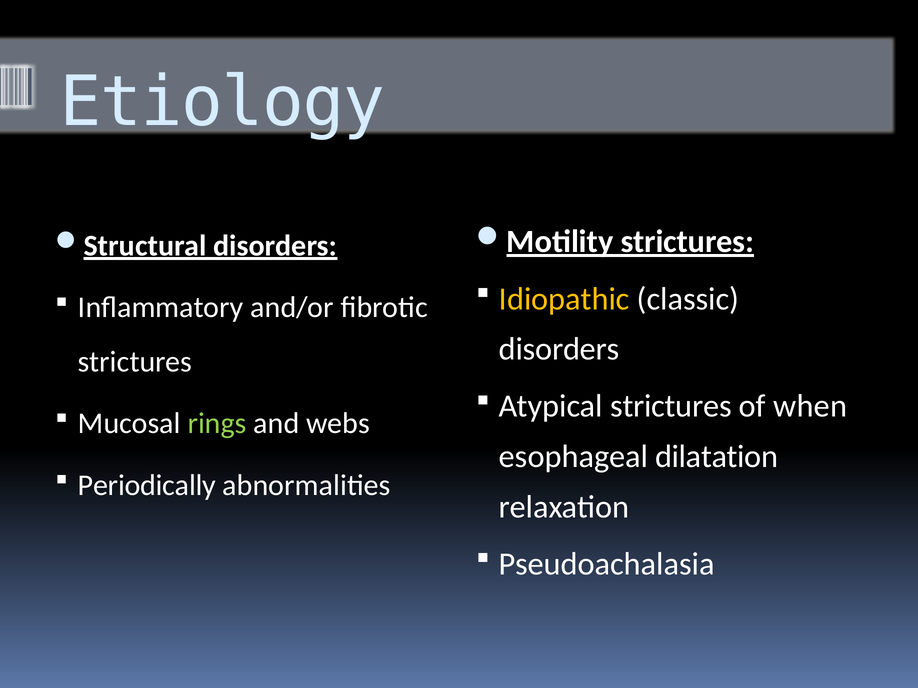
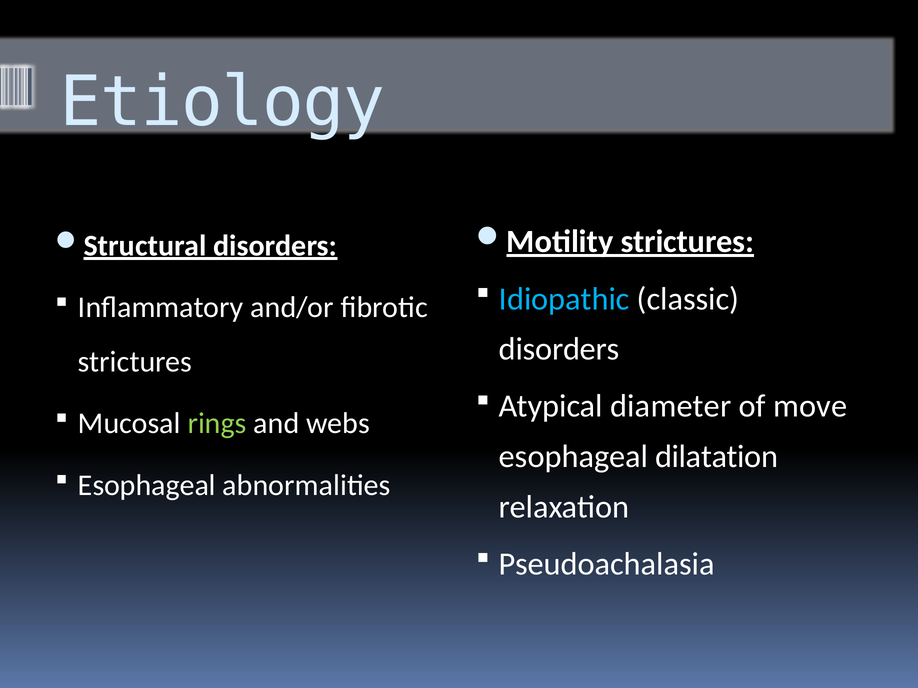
Idiopathic colour: yellow -> light blue
Atypical strictures: strictures -> diameter
when: when -> move
Periodically at (147, 486): Periodically -> Esophageal
